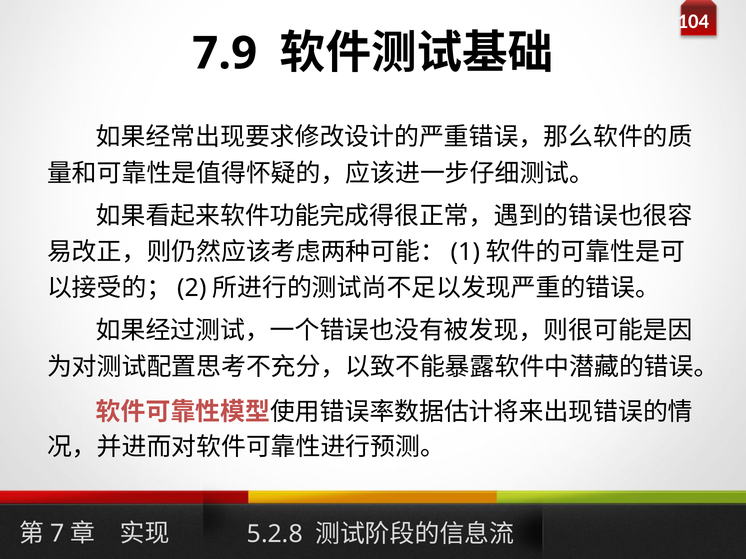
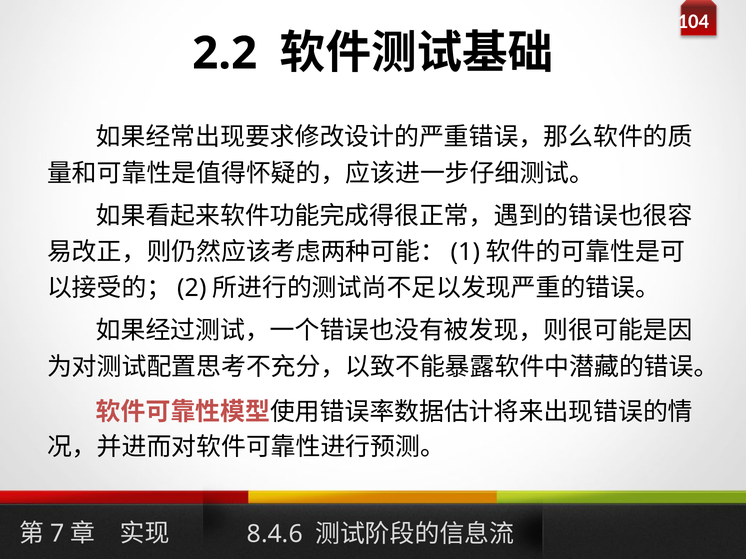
7.9: 7.9 -> 2.2
5.2.8: 5.2.8 -> 8.4.6
